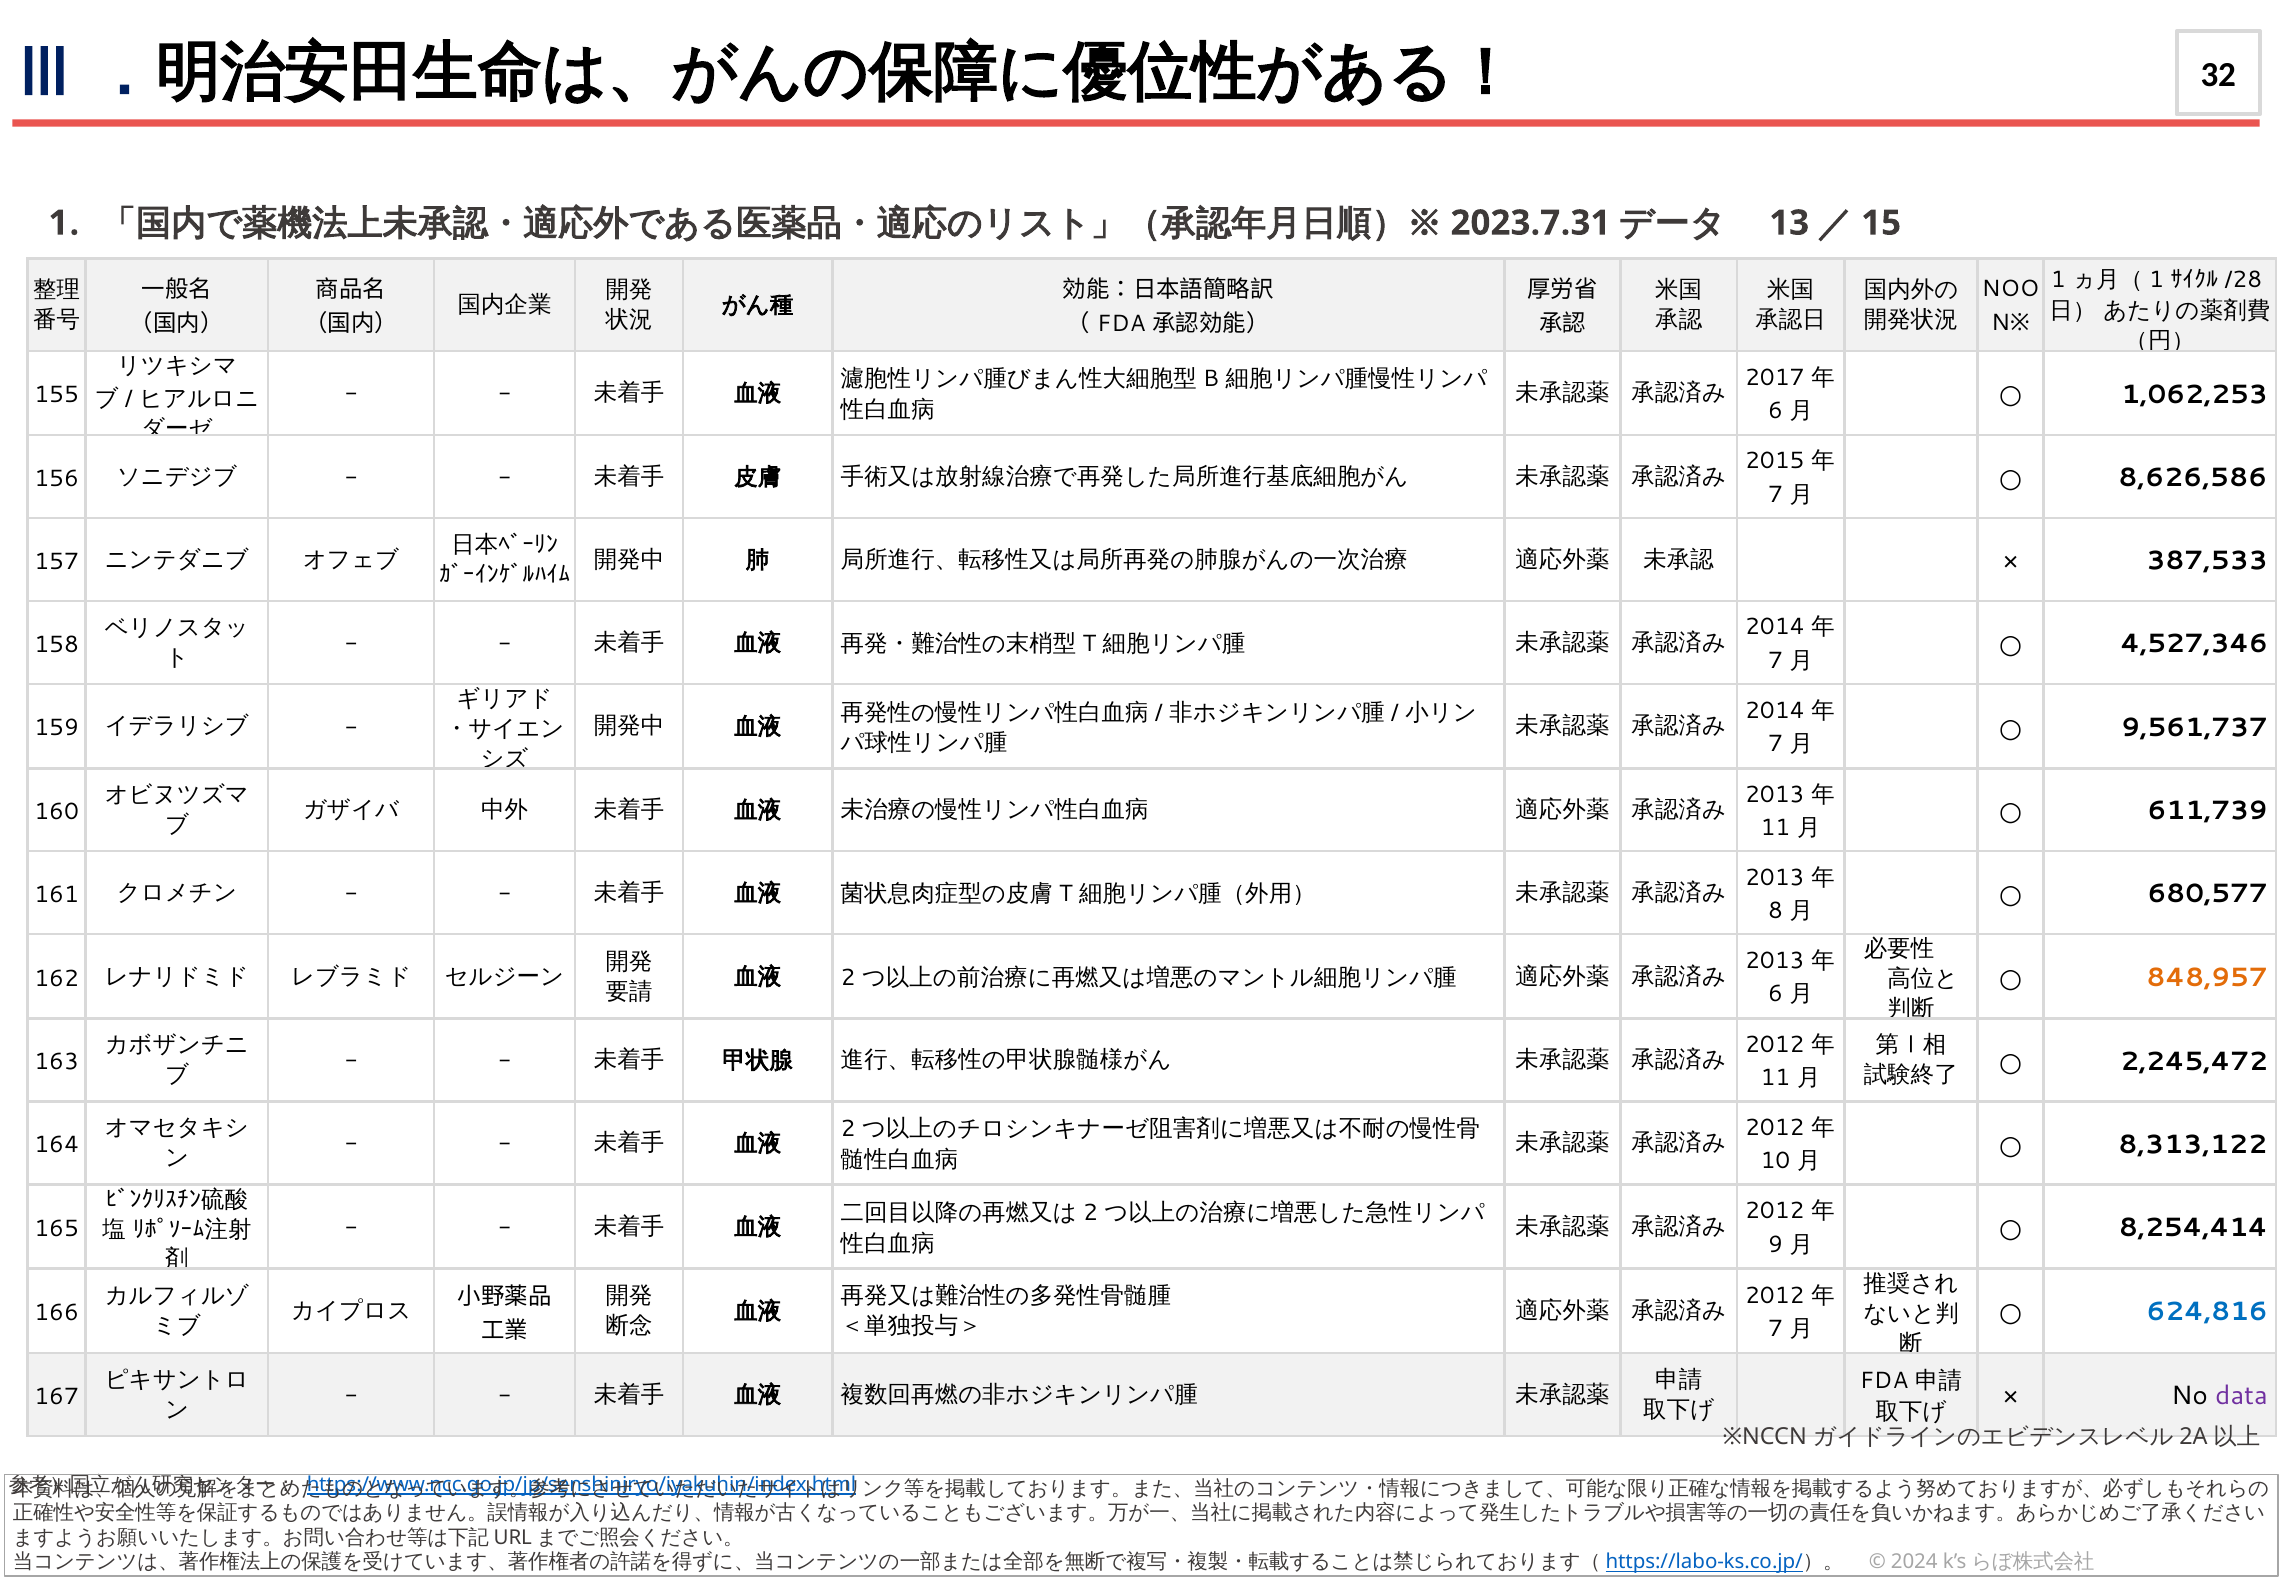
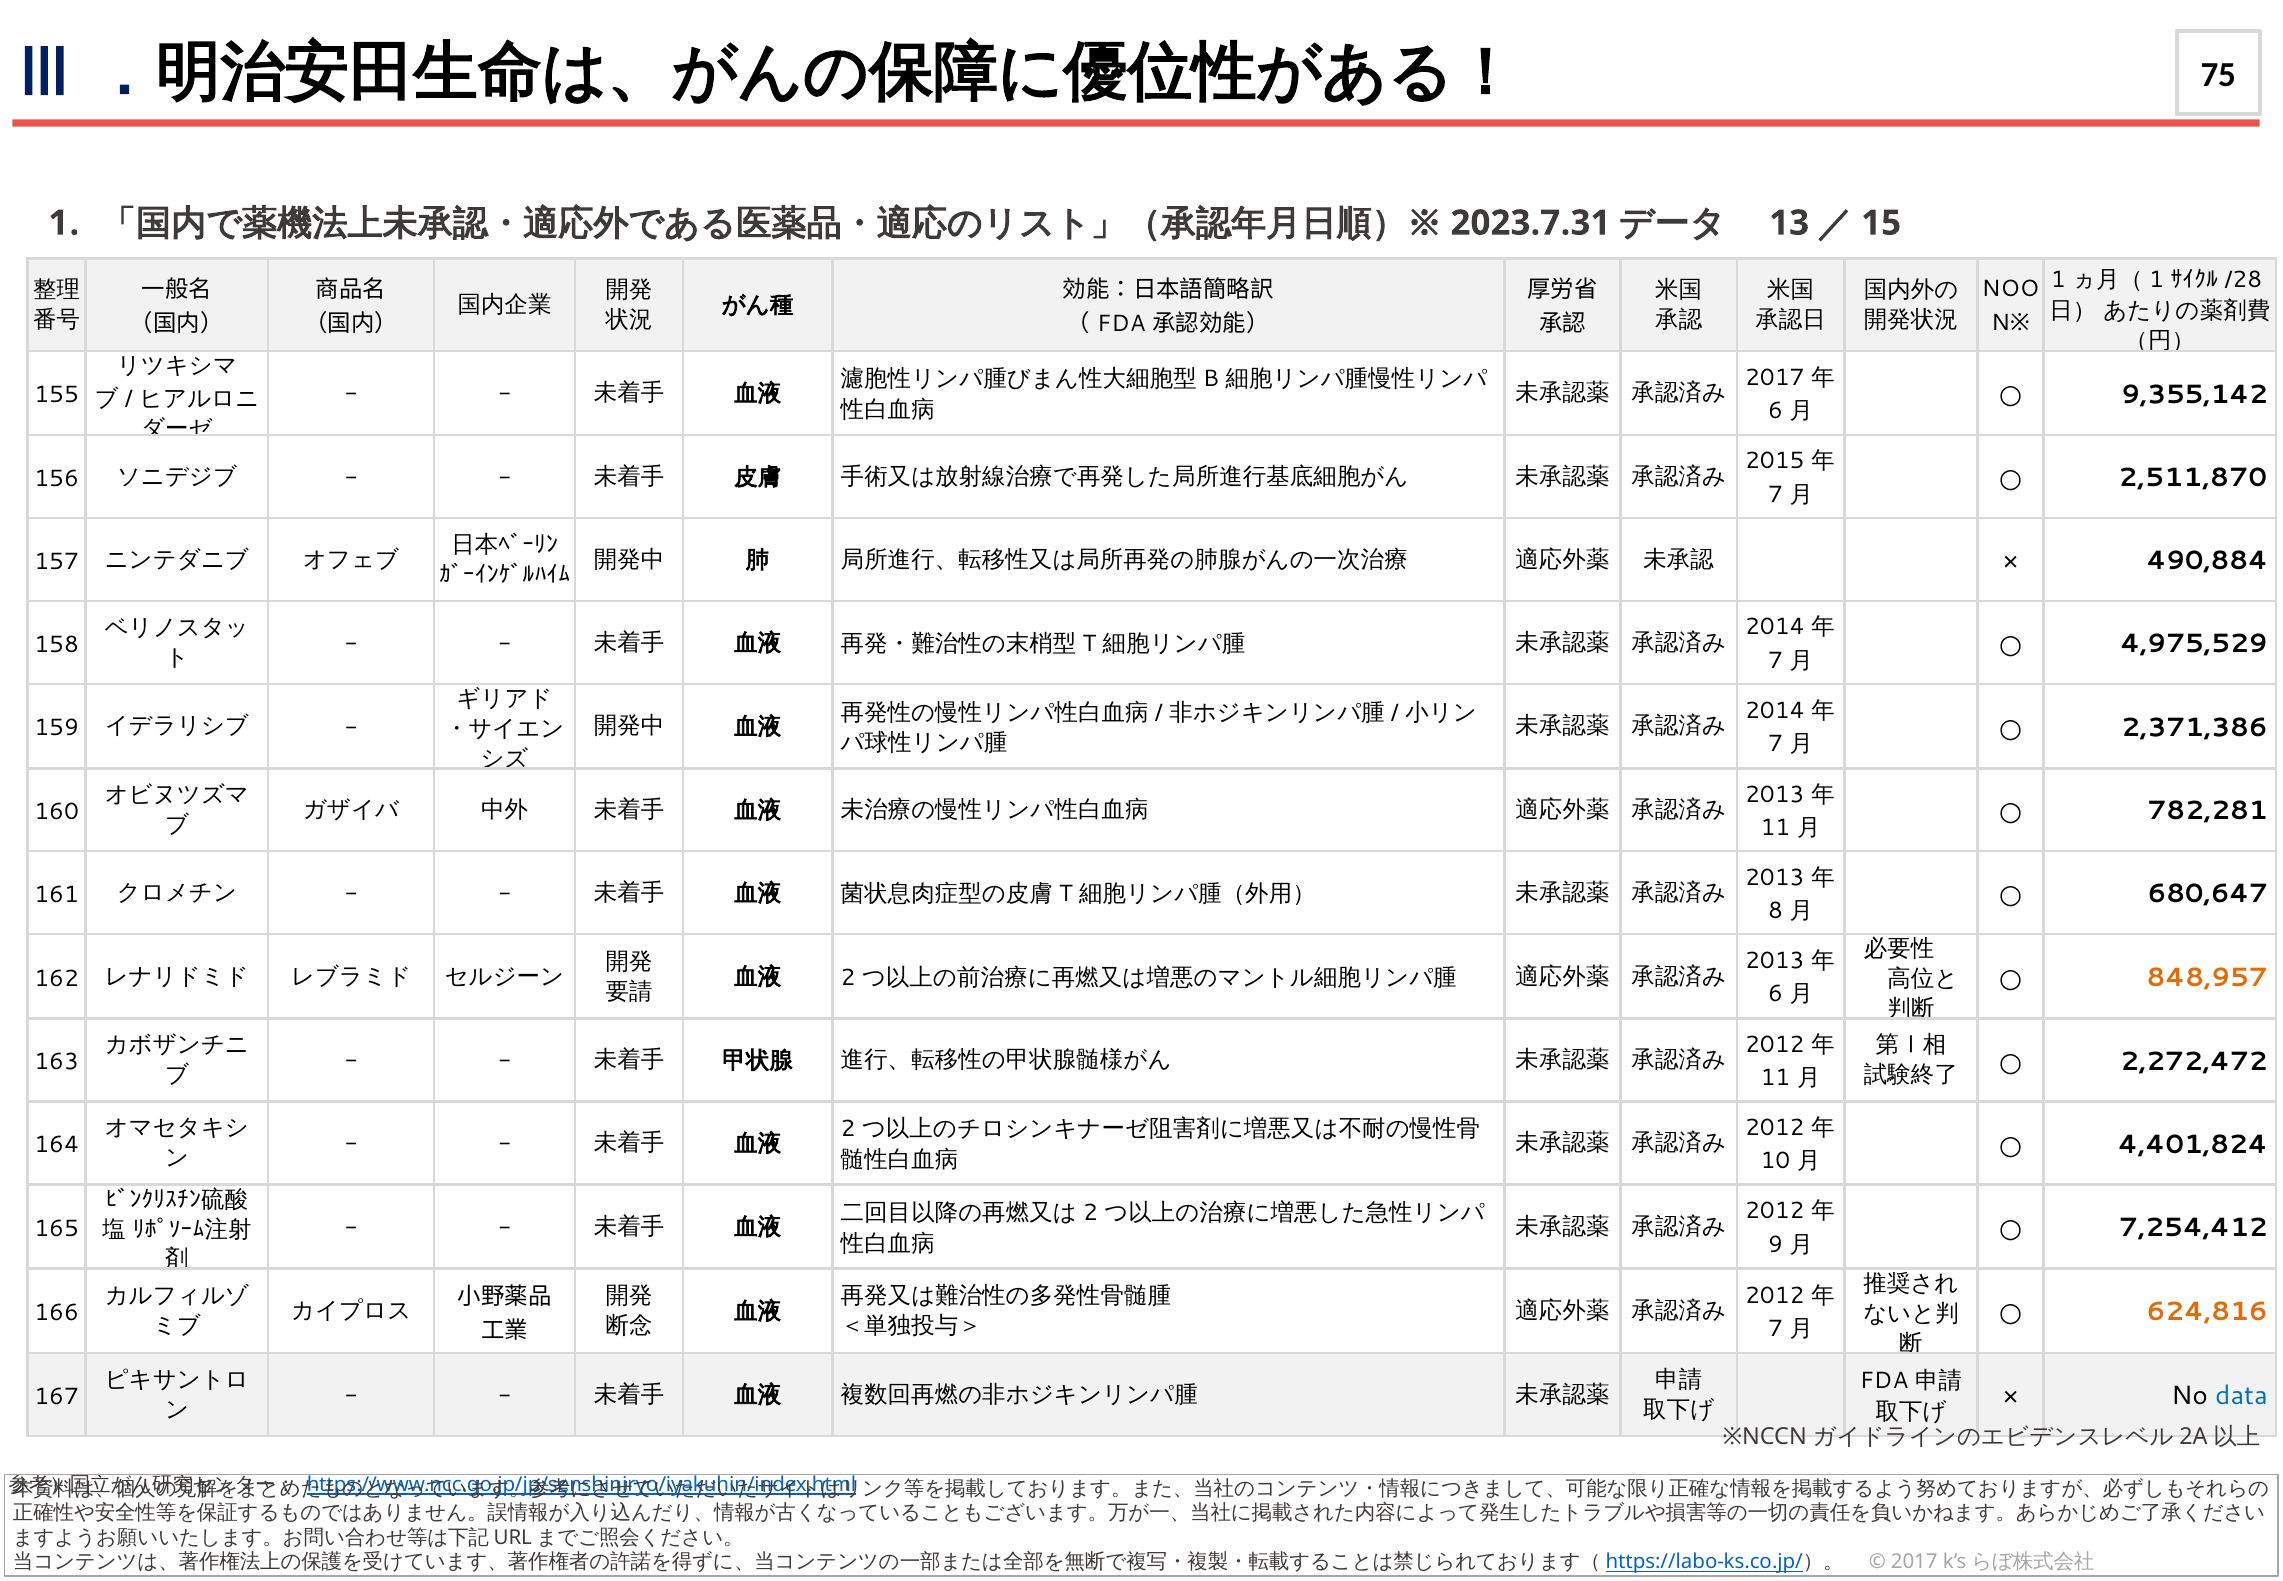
32: 32 -> 75
1,062,253: 1,062,253 -> 9,355,142
8,626,586: 8,626,586 -> 2,511,870
387,533: 387,533 -> 490,884
4,527,346: 4,527,346 -> 4,975,529
9,561,737: 9,561,737 -> 2,371,386
611,739: 611,739 -> 782,281
680,577: 680,577 -> 680,647
2,245,472: 2,245,472 -> 2,272,472
8,313,122: 8,313,122 -> 4,401,824
8,254,414: 8,254,414 -> 7,254,412
624,816 colour: blue -> orange
data colour: purple -> blue
2024 at (1914, 1562): 2024 -> 2017
